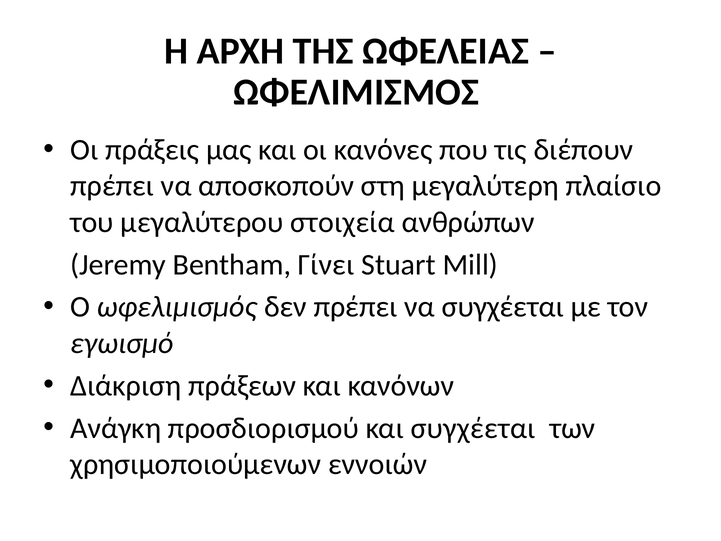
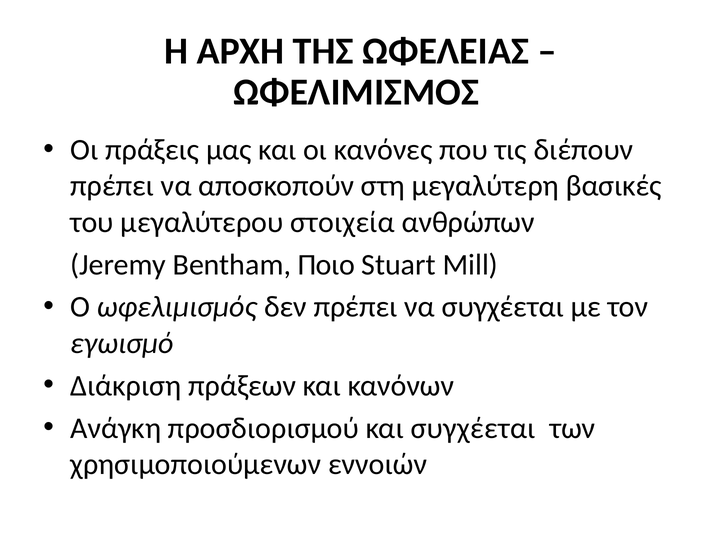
πλαίσιο: πλαίσιο -> βασικές
Γίνει: Γίνει -> Ποιο
